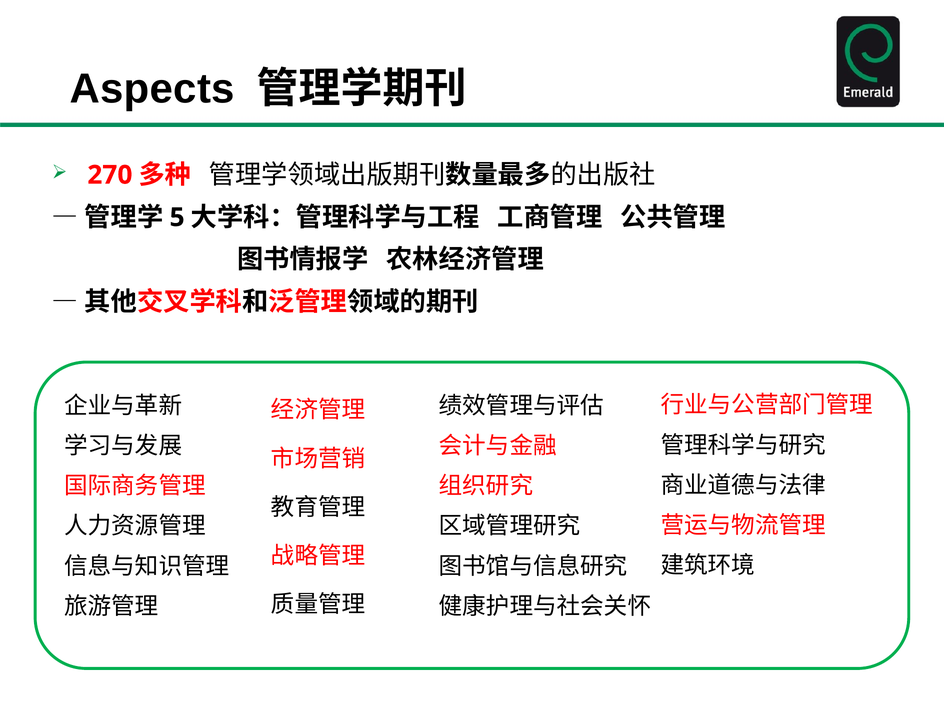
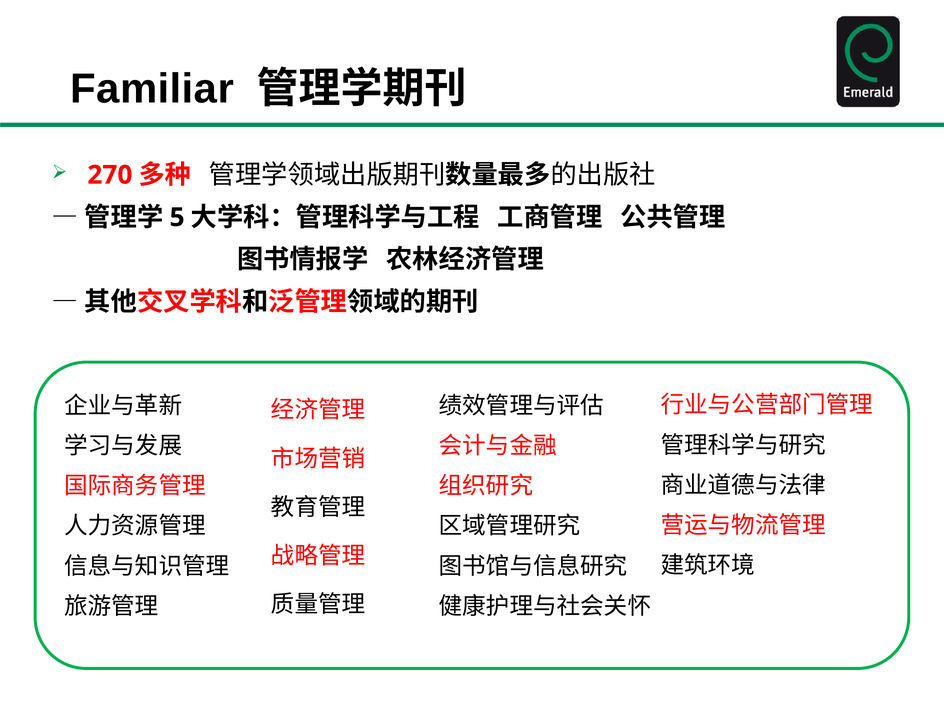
Aspects: Aspects -> Familiar
